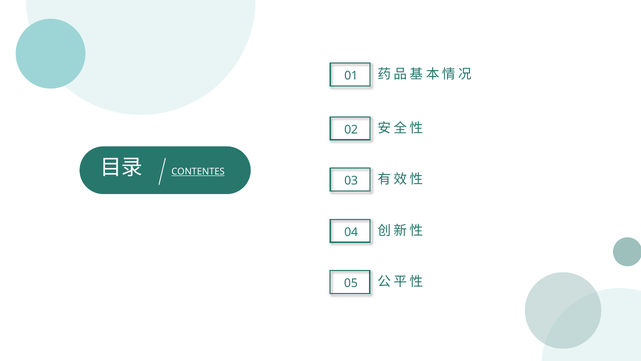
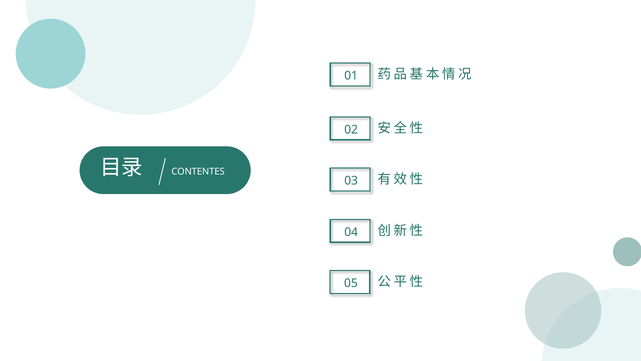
CONTENTES underline: present -> none
